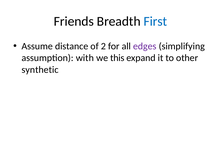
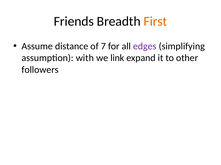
First colour: blue -> orange
2: 2 -> 7
this: this -> link
synthetic: synthetic -> followers
